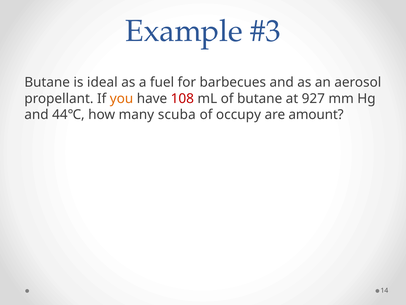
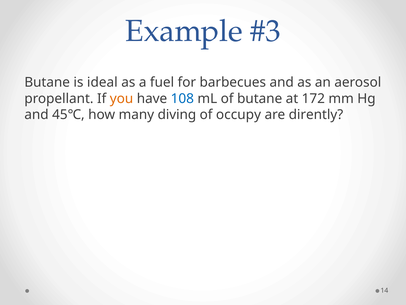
108 colour: red -> blue
927: 927 -> 172
44℃: 44℃ -> 45℃
scuba: scuba -> diving
amount: amount -> dirently
